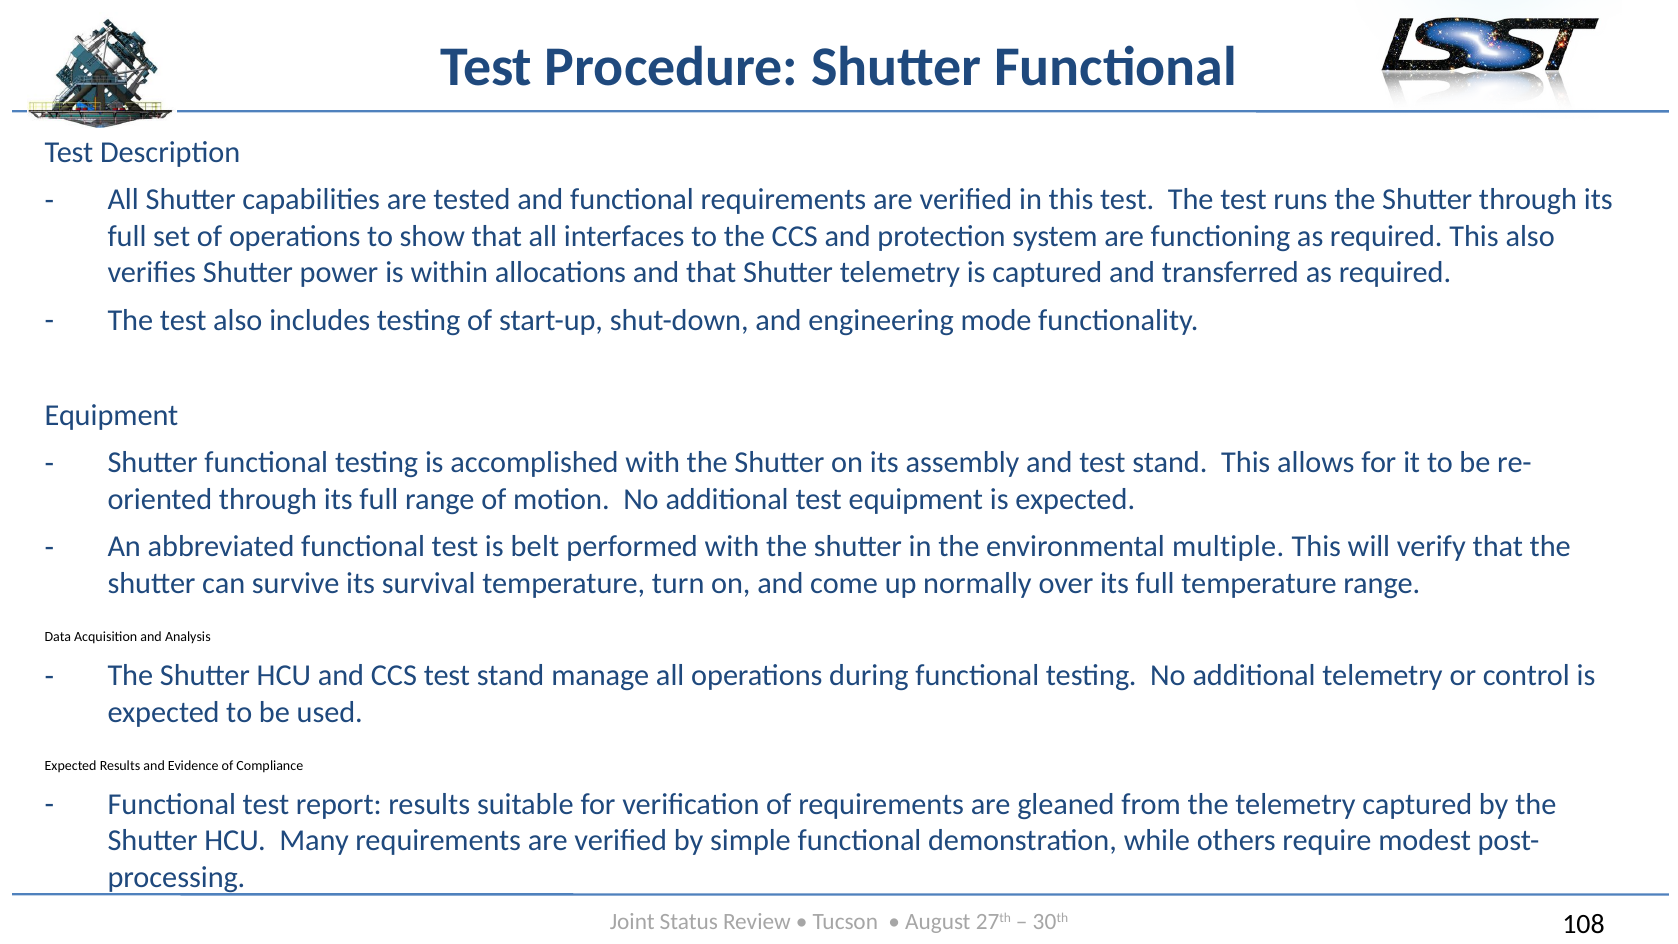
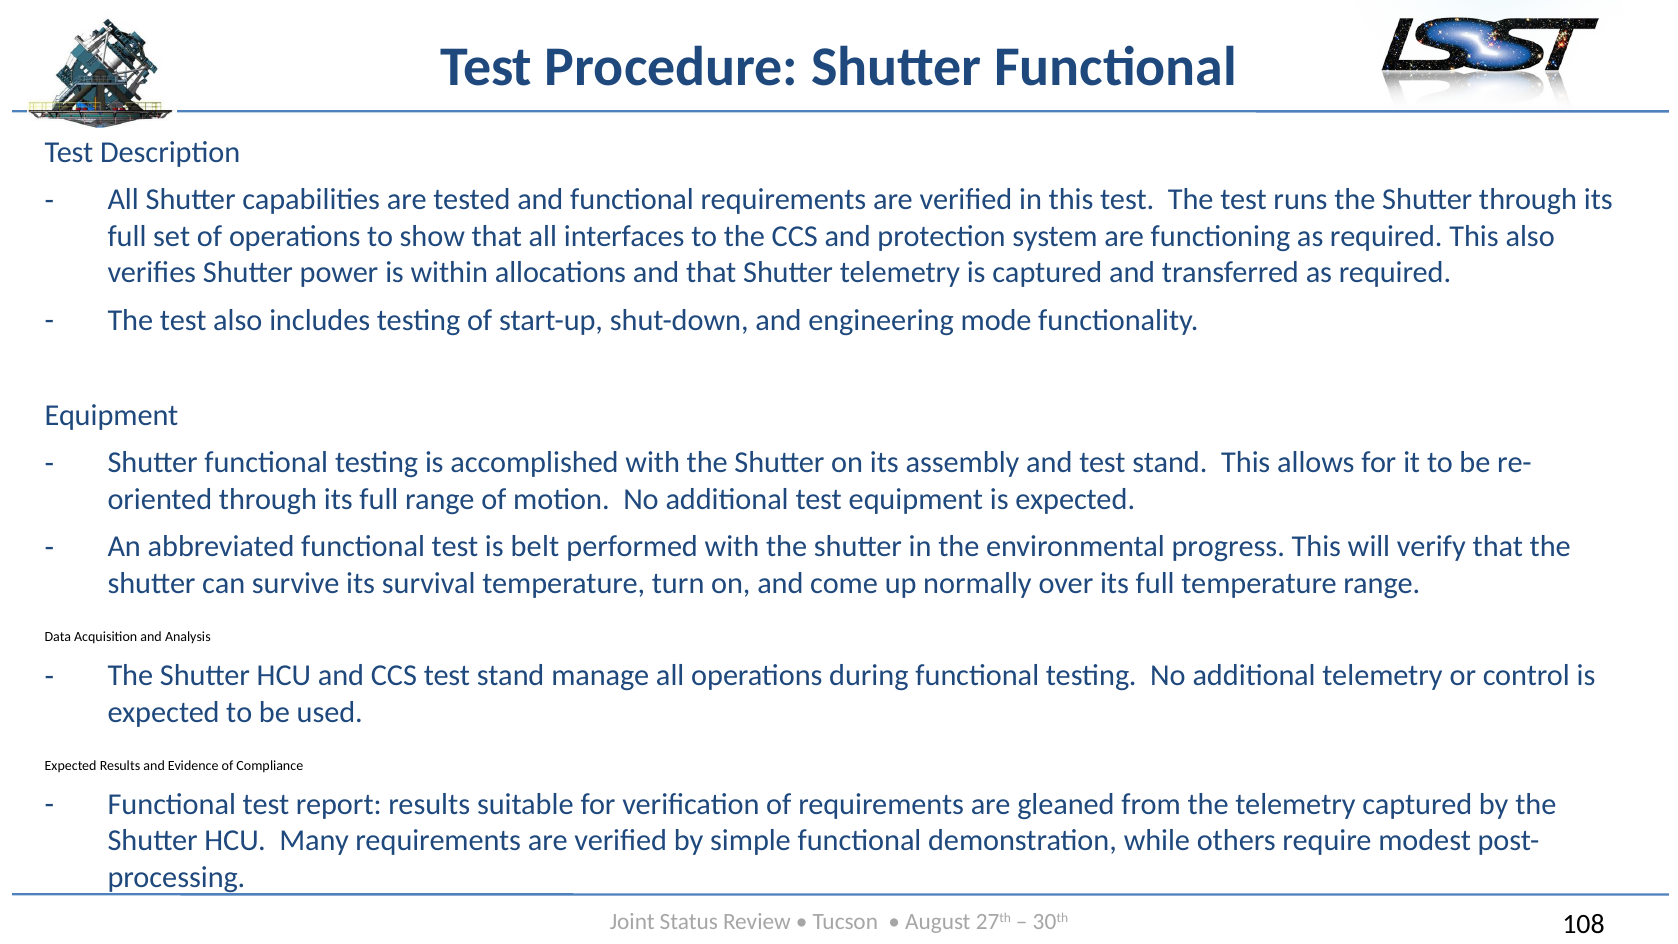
multiple: multiple -> progress
